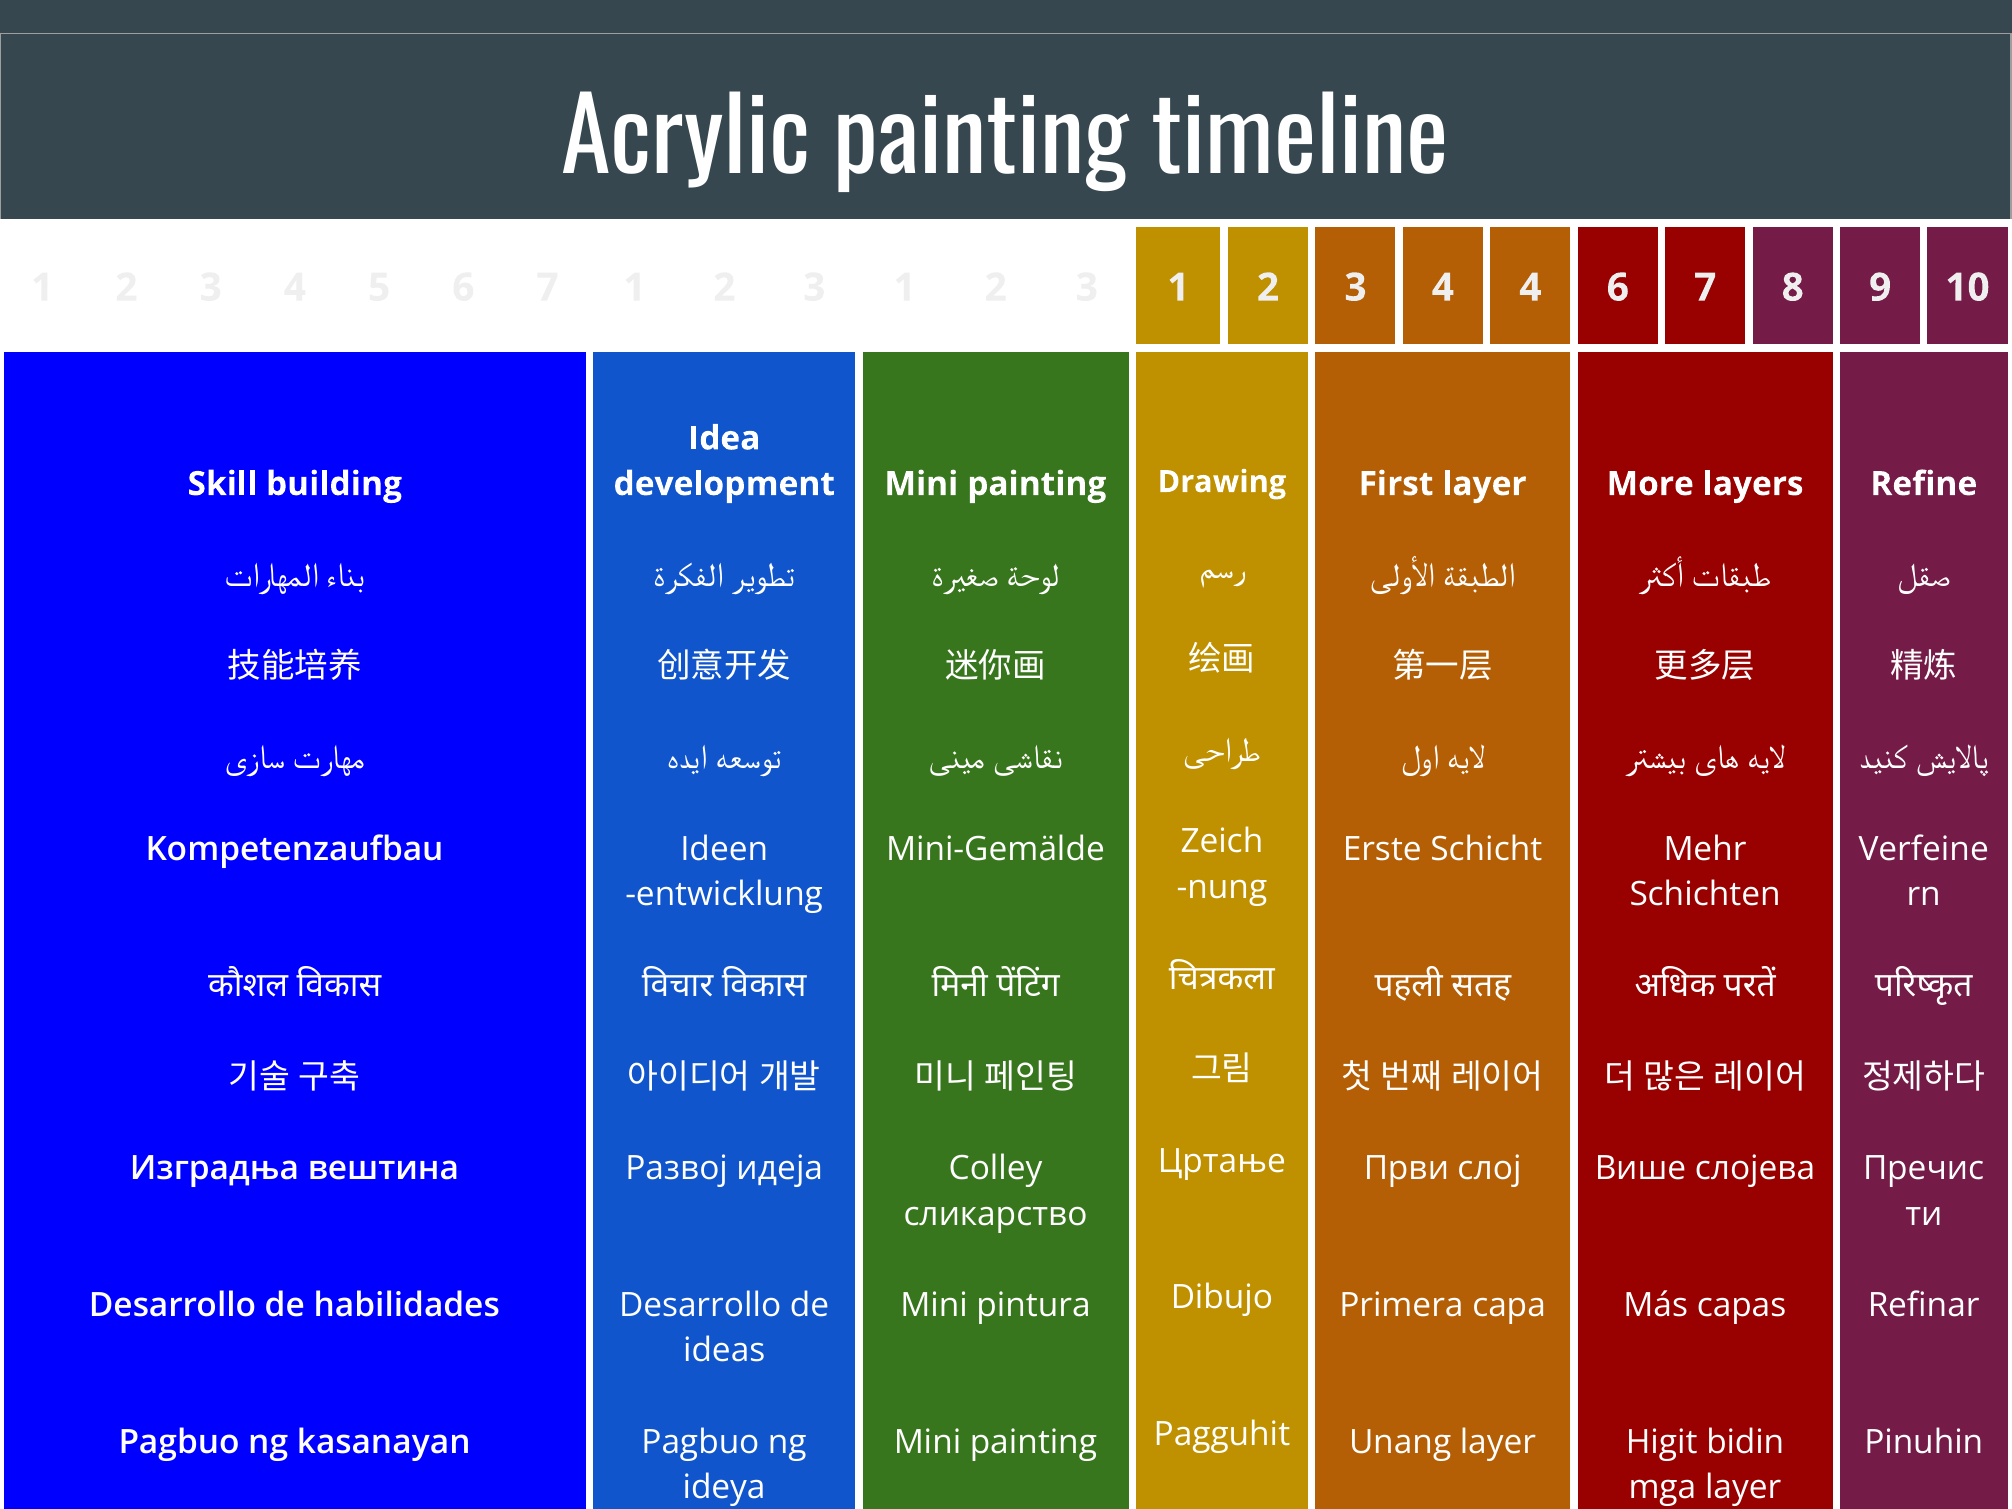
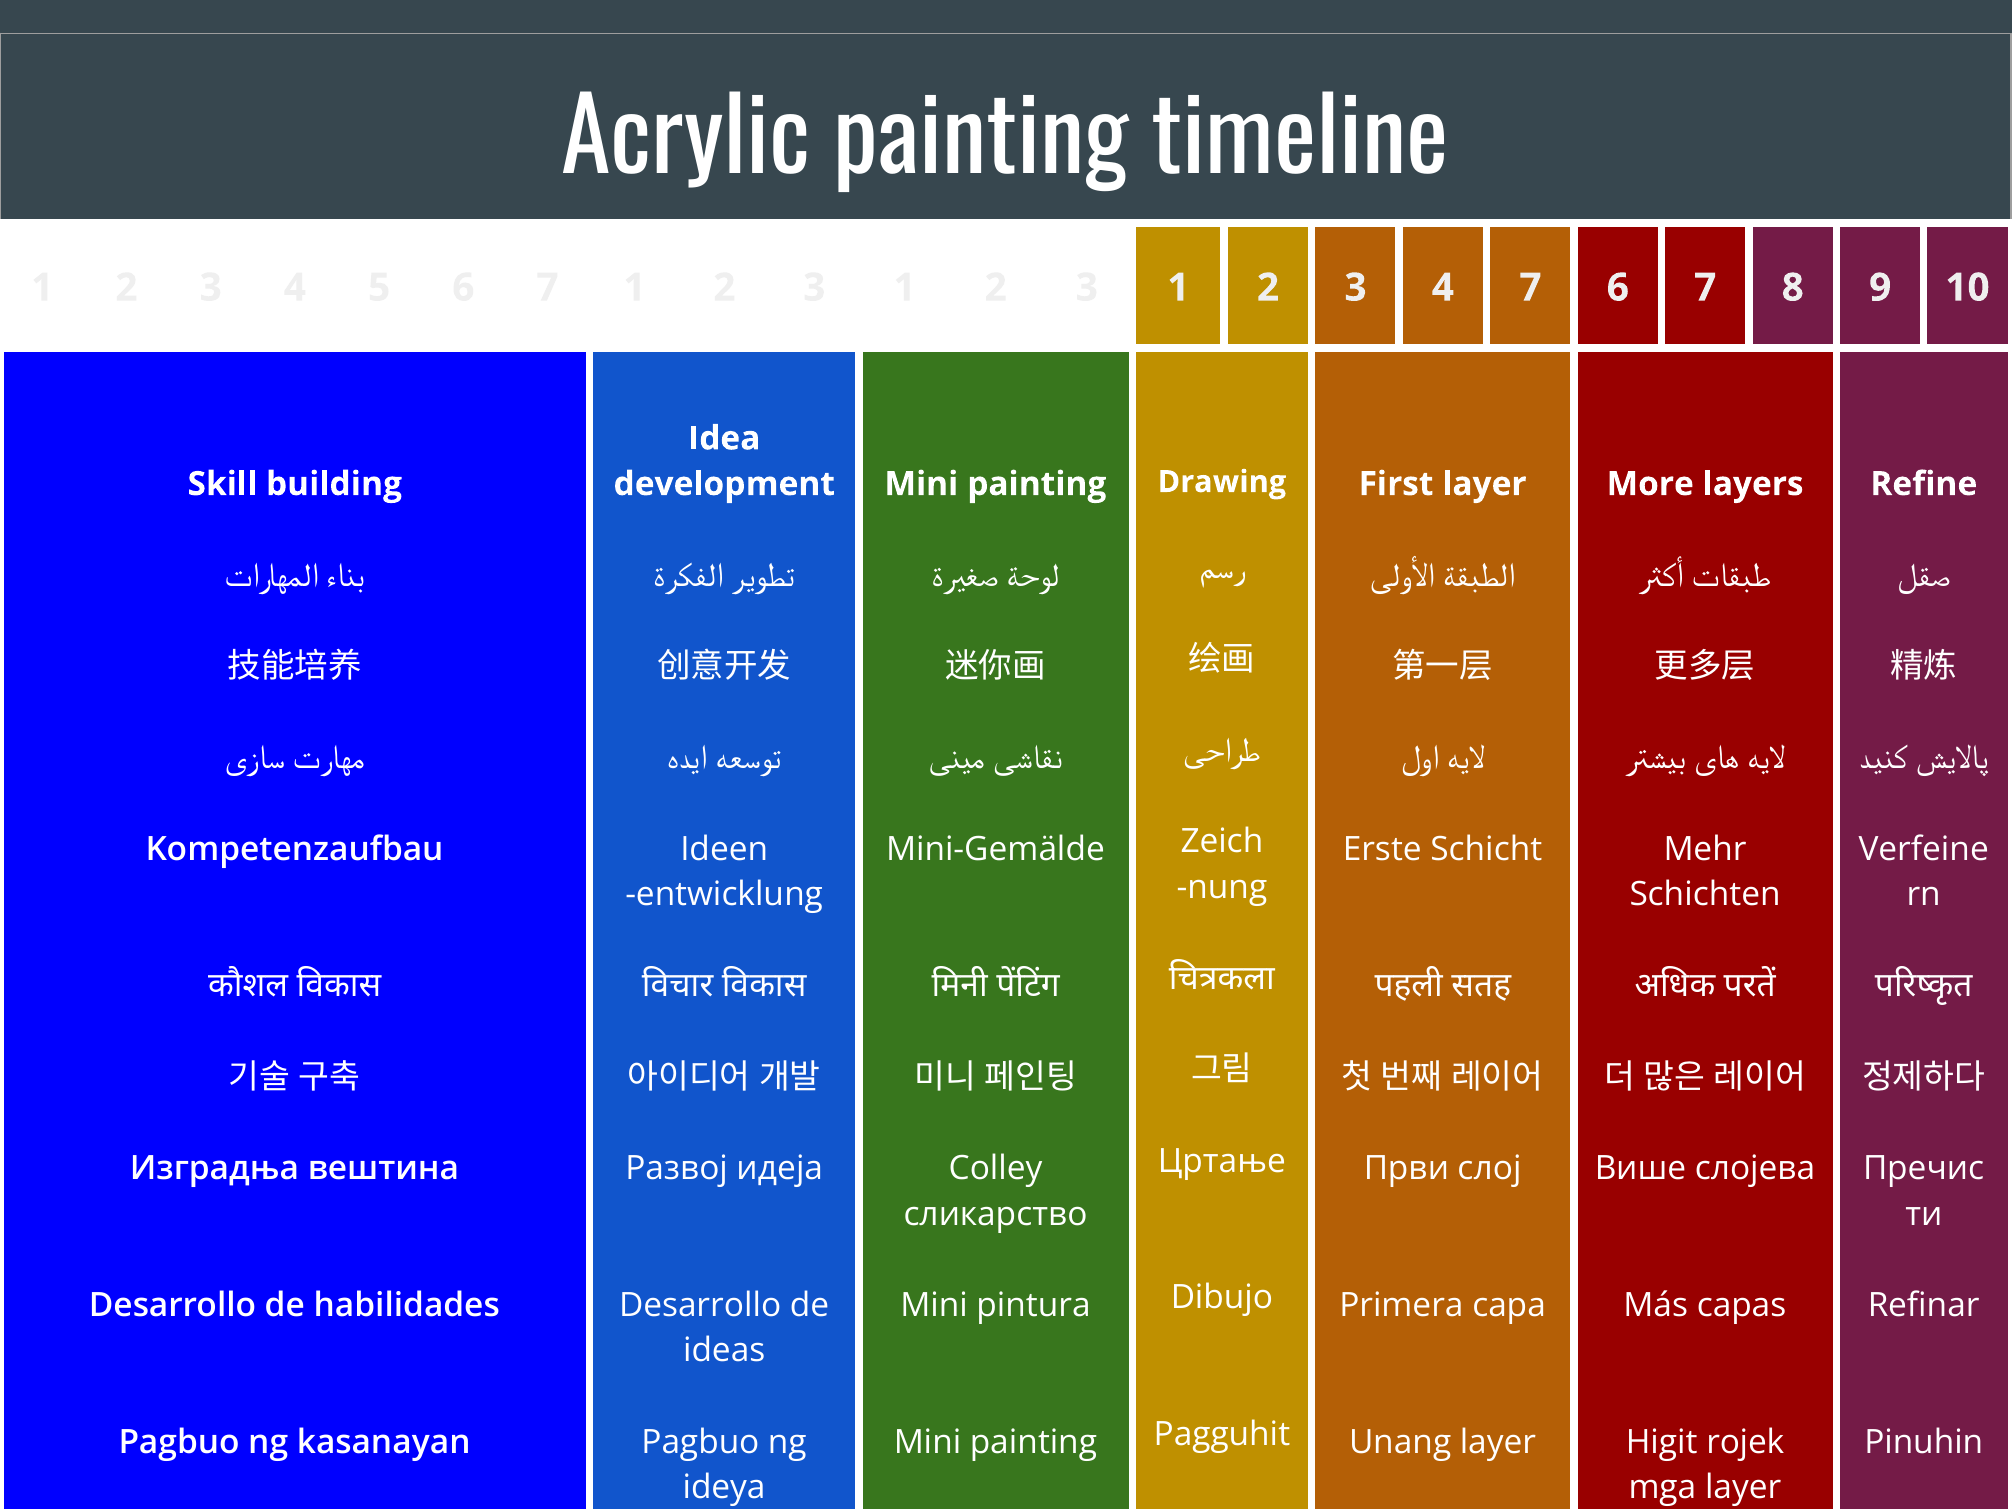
4 4: 4 -> 7
bidin: bidin -> rojek
